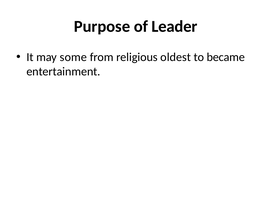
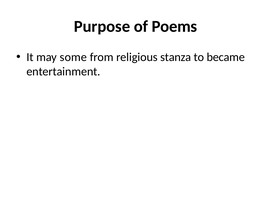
Leader: Leader -> Poems
oldest: oldest -> stanza
